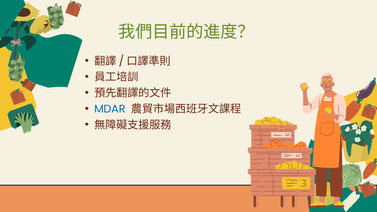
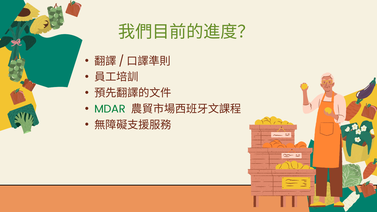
MDAR colour: blue -> green
